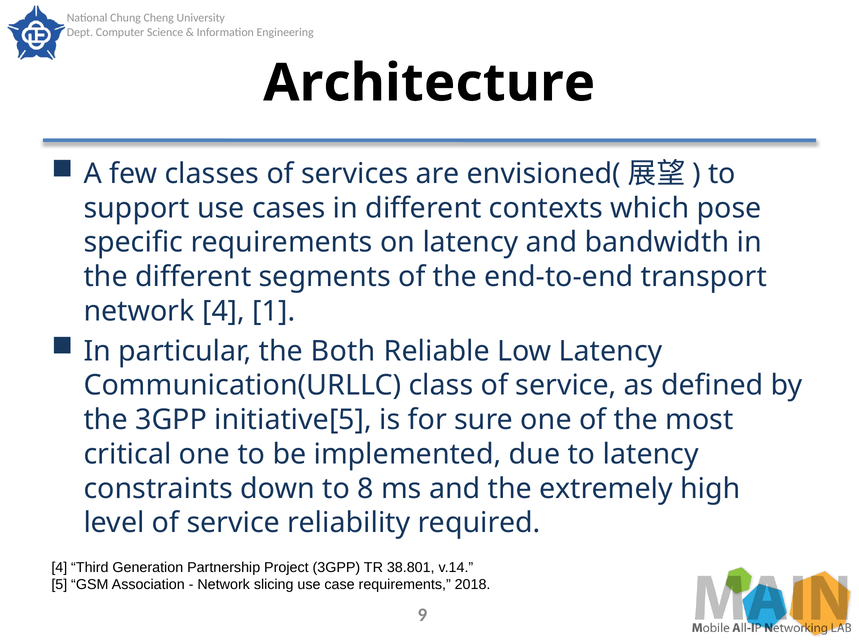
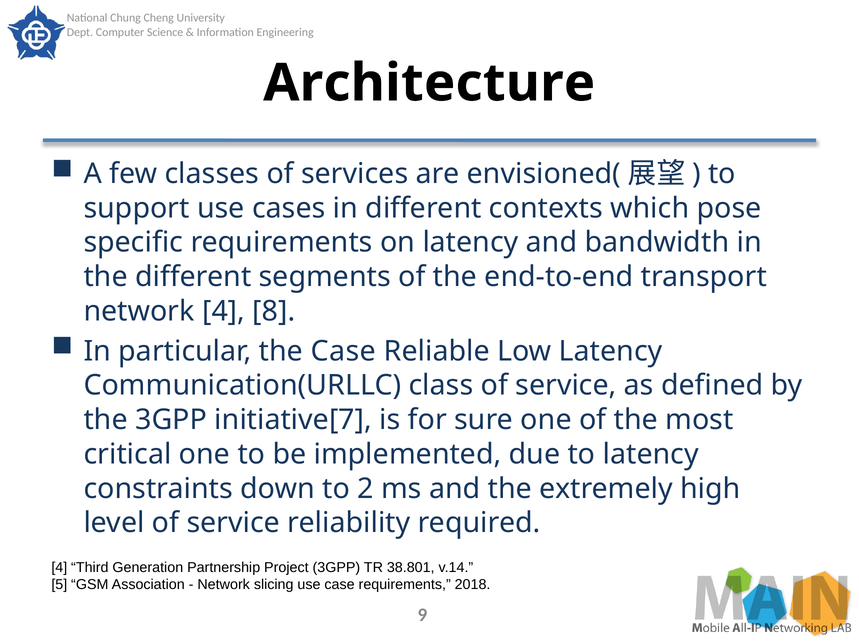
1: 1 -> 8
the Both: Both -> Case
initiative[5: initiative[5 -> initiative[7
8: 8 -> 2
